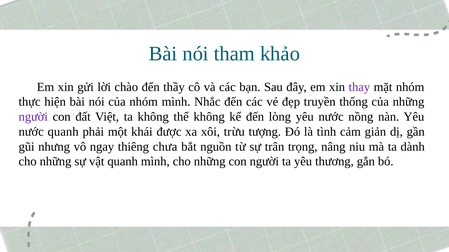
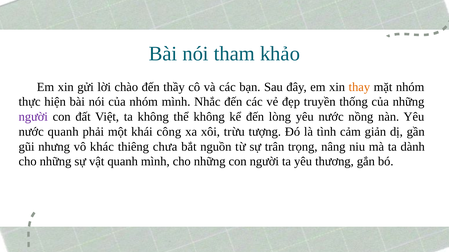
thay colour: purple -> orange
được: được -> công
ngay: ngay -> khác
